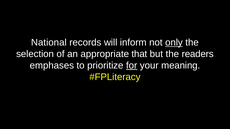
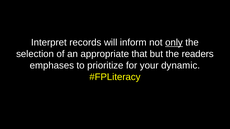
National: National -> Interpret
for underline: present -> none
meaning: meaning -> dynamic
